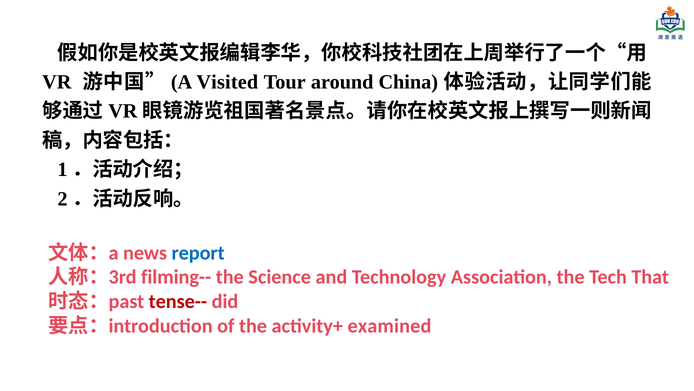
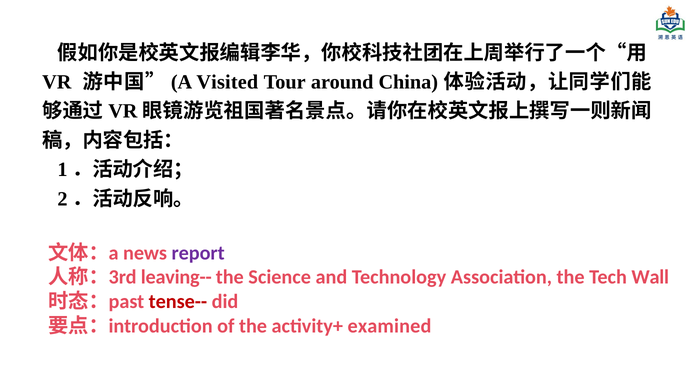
report colour: blue -> purple
filming--: filming-- -> leaving--
That: That -> Wall
